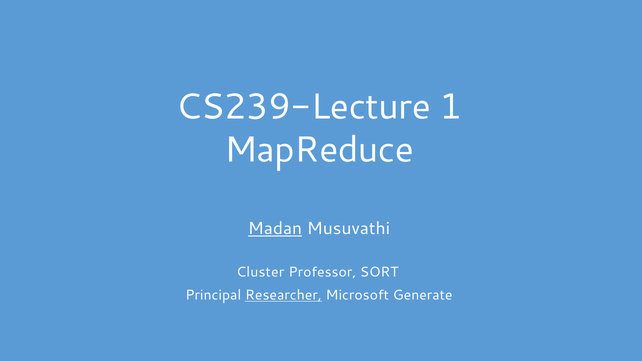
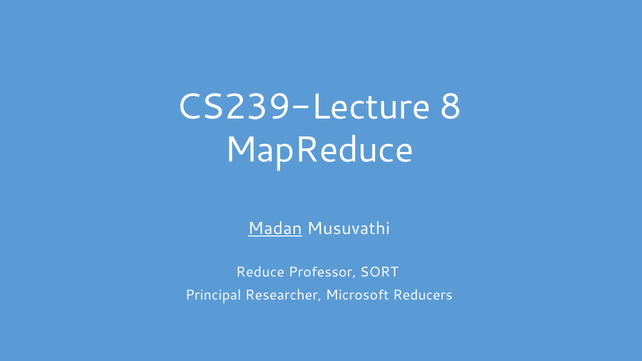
1: 1 -> 8
Cluster: Cluster -> Reduce
Researcher underline: present -> none
Generate: Generate -> Reducers
